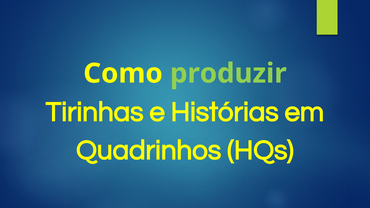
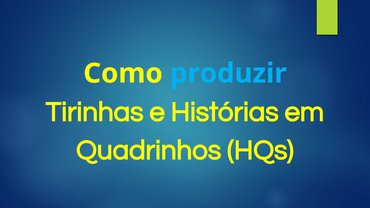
produzir colour: light green -> light blue
